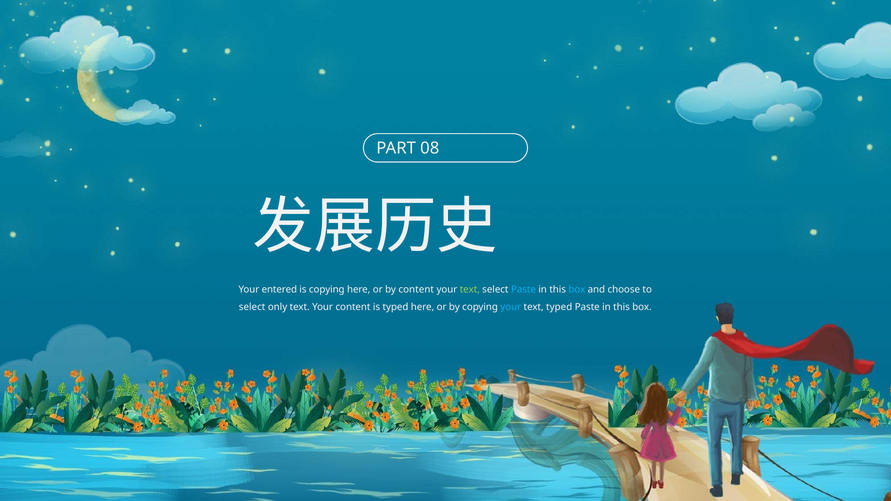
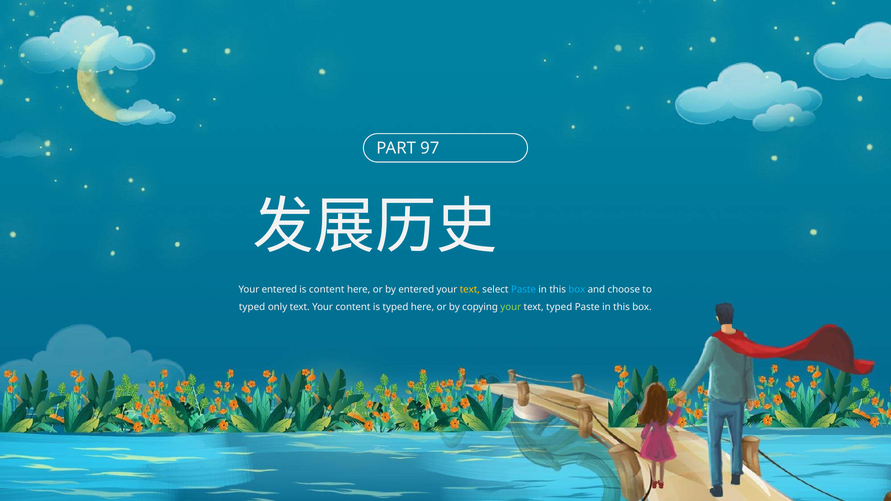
08: 08 -> 97
is copying: copying -> content
by content: content -> entered
text at (470, 290) colour: light green -> yellow
select at (252, 307): select -> typed
your at (511, 307) colour: light blue -> light green
